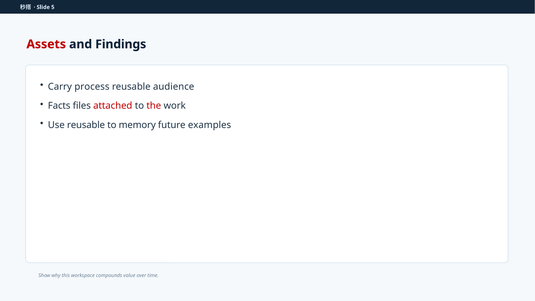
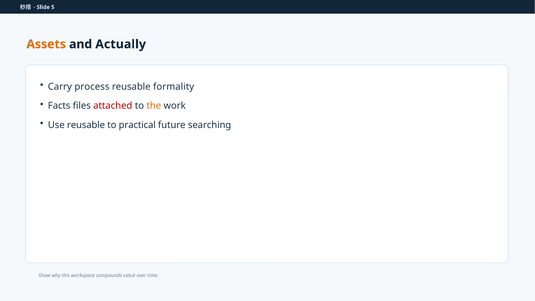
Assets colour: red -> orange
Findings: Findings -> Actually
audience: audience -> formality
the colour: red -> orange
memory: memory -> practical
examples: examples -> searching
